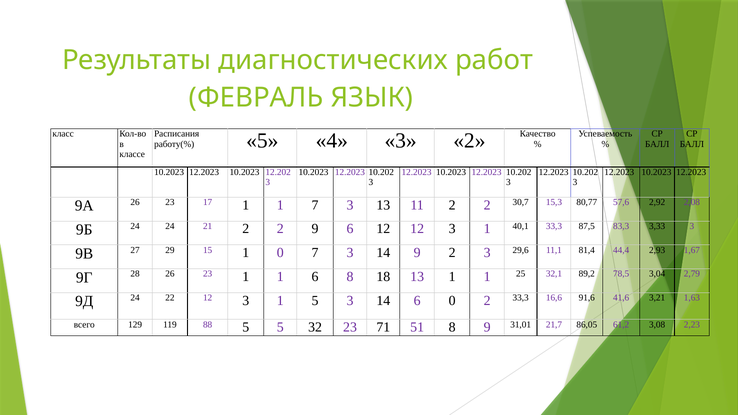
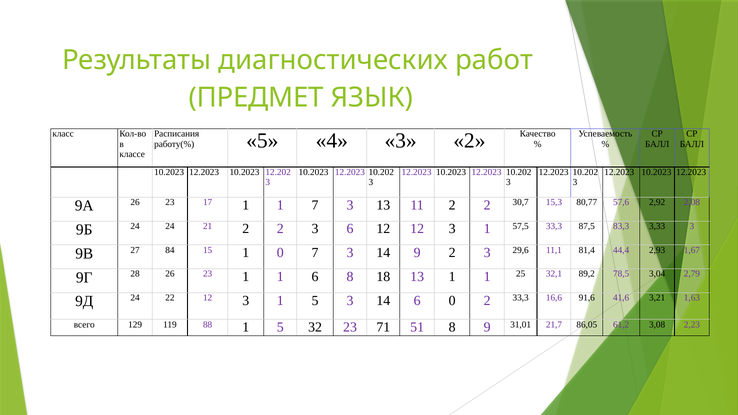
ФЕВРАЛЬ: ФЕВРАЛЬ -> ПРЕДМЕТ
2 2 9: 9 -> 3
40,1: 40,1 -> 57,5
29: 29 -> 84
88 5: 5 -> 1
